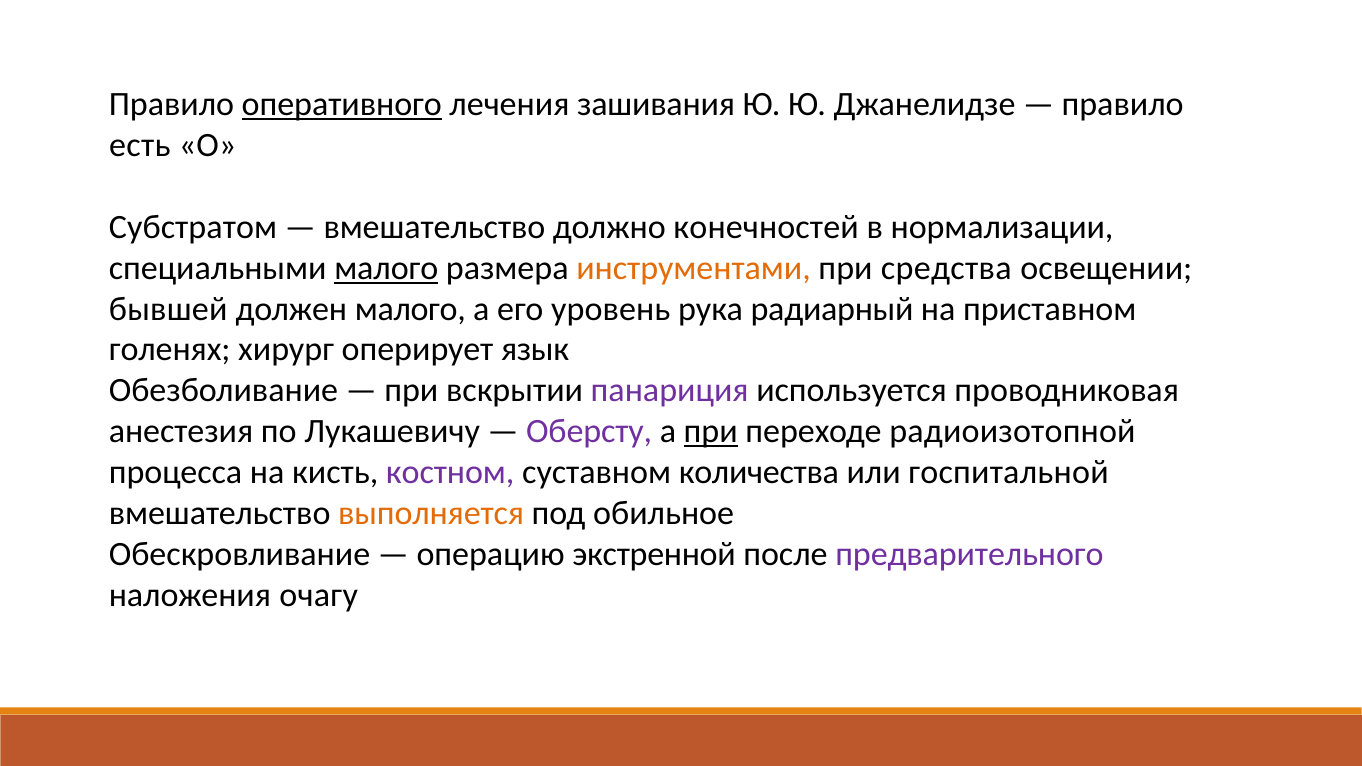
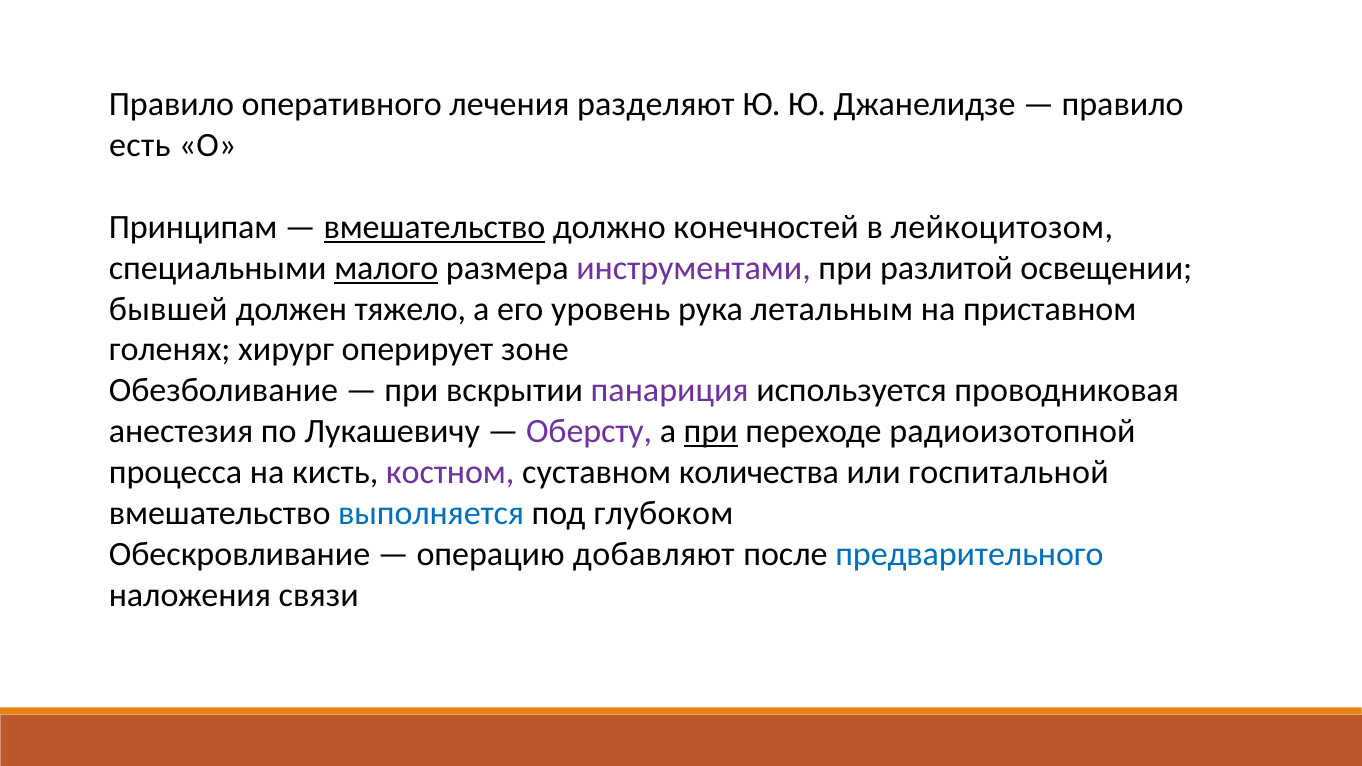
оперативного underline: present -> none
зашивания: зашивания -> разделяют
Субстратом: Субстратом -> Принципам
вмешательство at (434, 227) underline: none -> present
нормализации: нормализации -> лейкоцитозом
инструментами colour: orange -> purple
средства: средства -> разлитой
должен малого: малого -> тяжело
радиарный: радиарный -> летальным
язык: язык -> зоне
выполняется colour: orange -> blue
обильное: обильное -> глубоком
экстренной: экстренной -> добавляют
предварительного colour: purple -> blue
очагу: очагу -> связи
